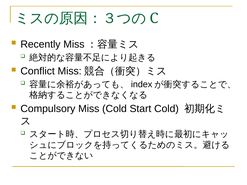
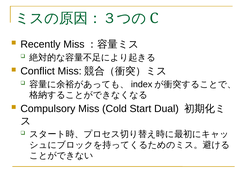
Start Cold: Cold -> Dual
